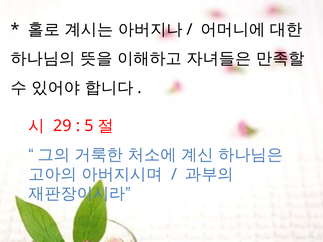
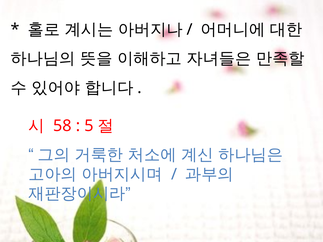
29: 29 -> 58
